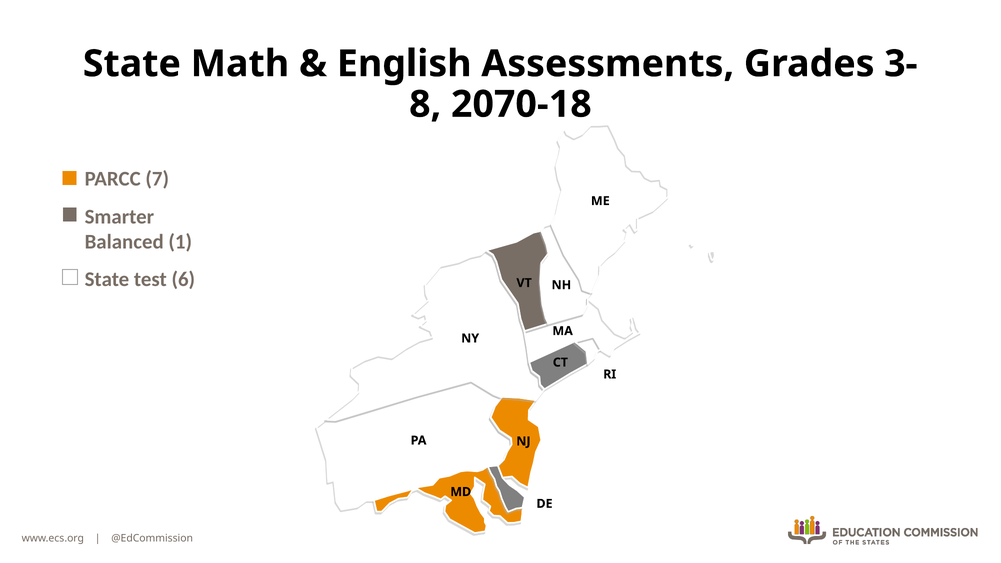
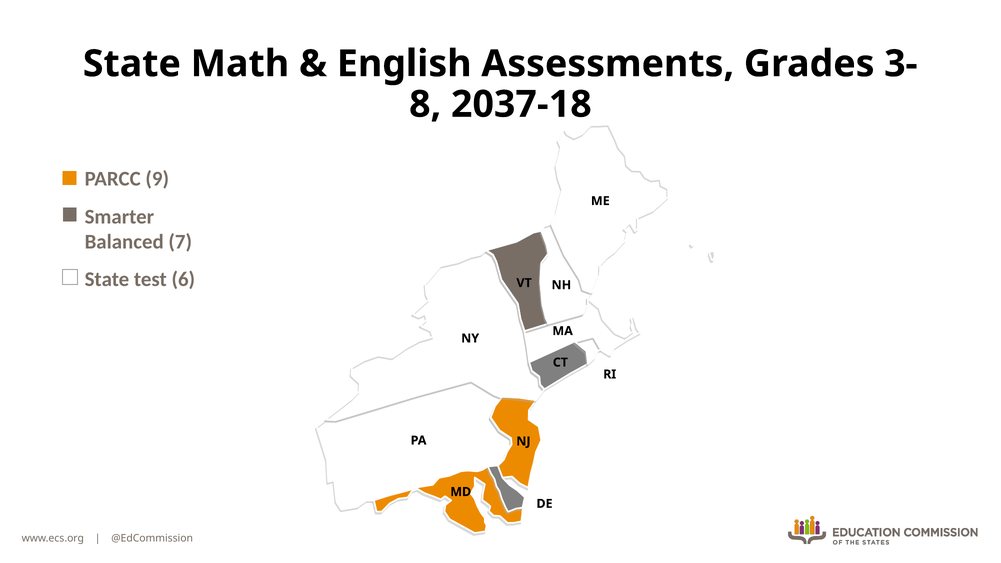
2070-18: 2070-18 -> 2037-18
7: 7 -> 9
1: 1 -> 7
